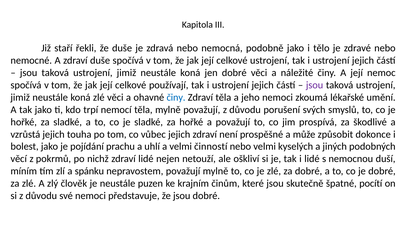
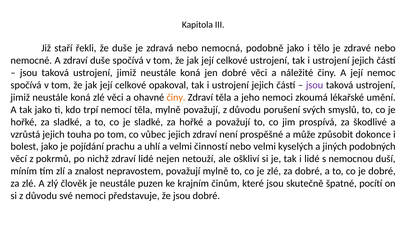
používají: používají -> opakoval
činy at (176, 97) colour: blue -> orange
spánku: spánku -> znalost
